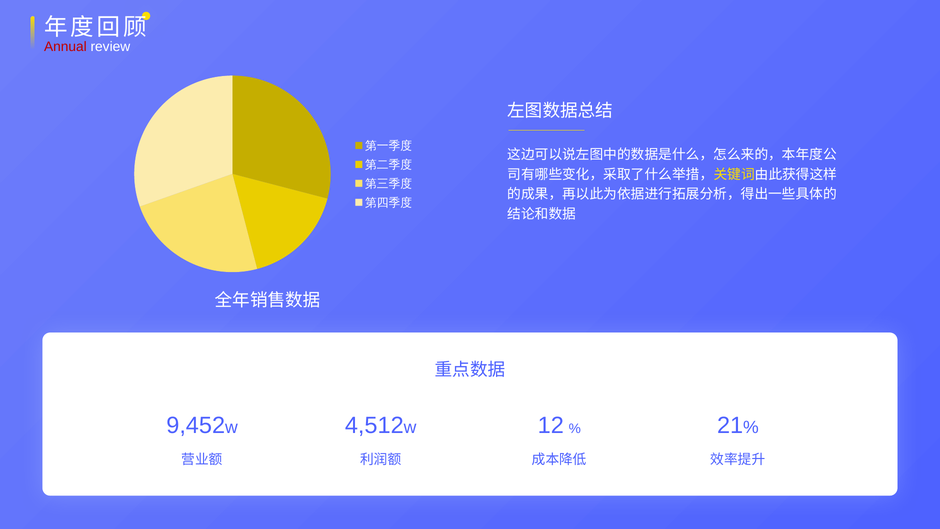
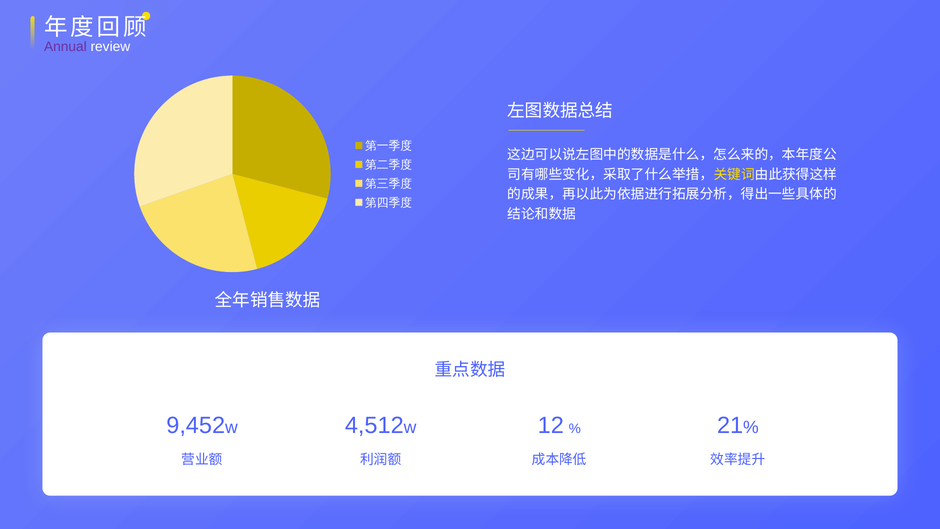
Annual colour: red -> purple
